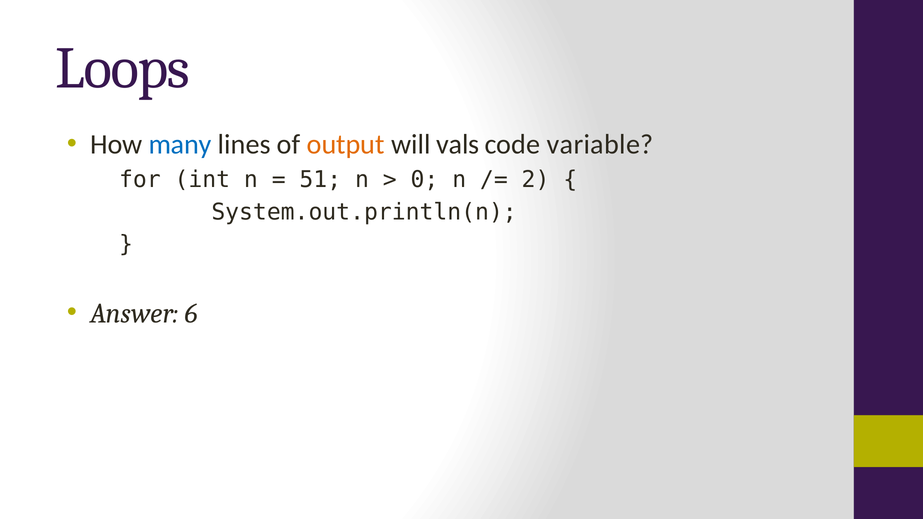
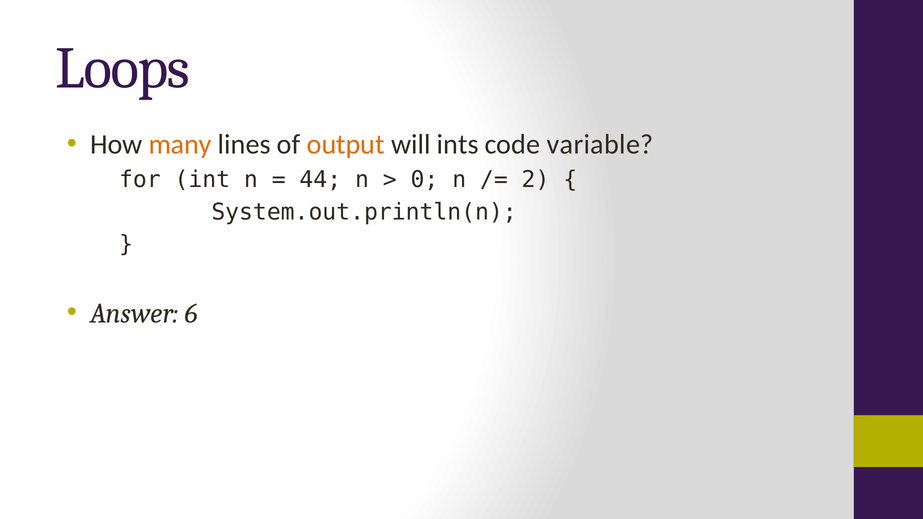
many colour: blue -> orange
vals: vals -> ints
51: 51 -> 44
